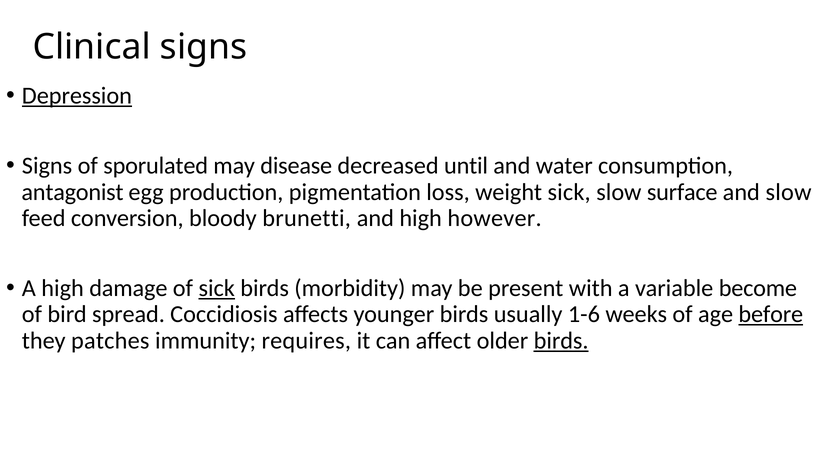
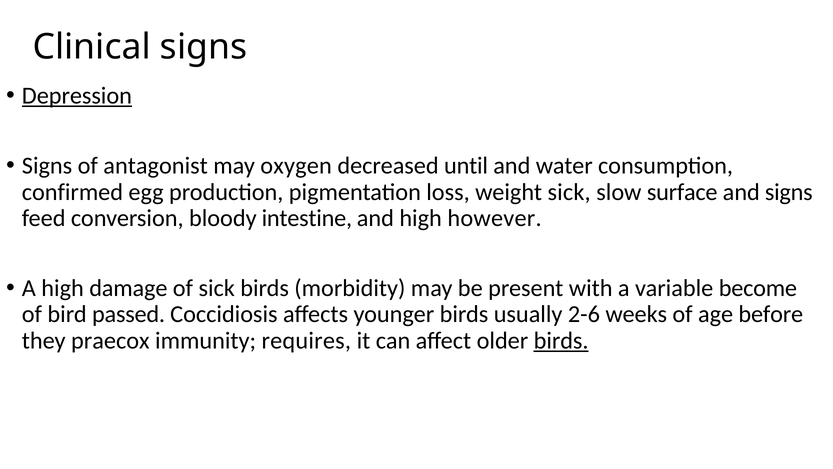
sporulated: sporulated -> antagonist
disease: disease -> oxygen
antagonist: antagonist -> confirmed
and slow: slow -> signs
brunetti: brunetti -> intestine
sick at (217, 288) underline: present -> none
spread: spread -> passed
1-6: 1-6 -> 2-6
before underline: present -> none
patches: patches -> praecox
